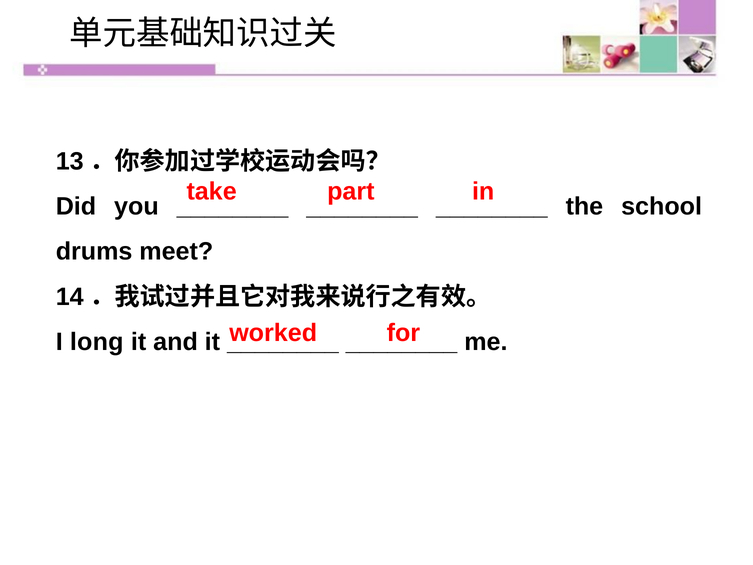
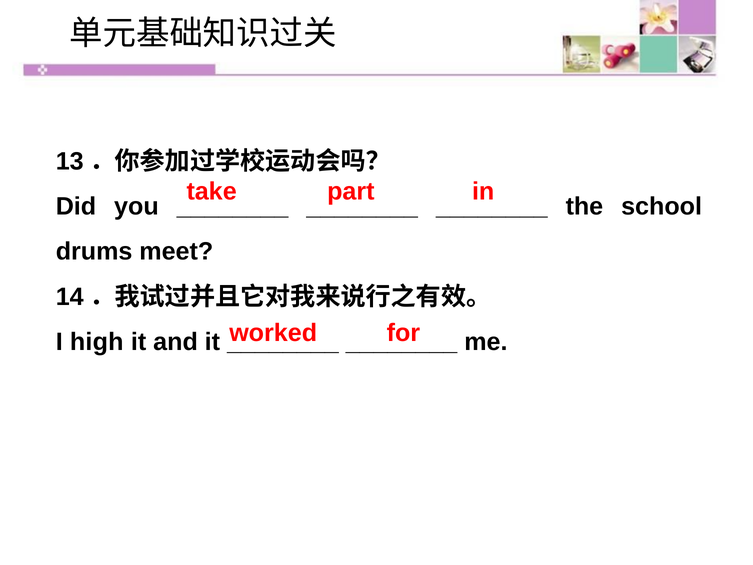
long: long -> high
